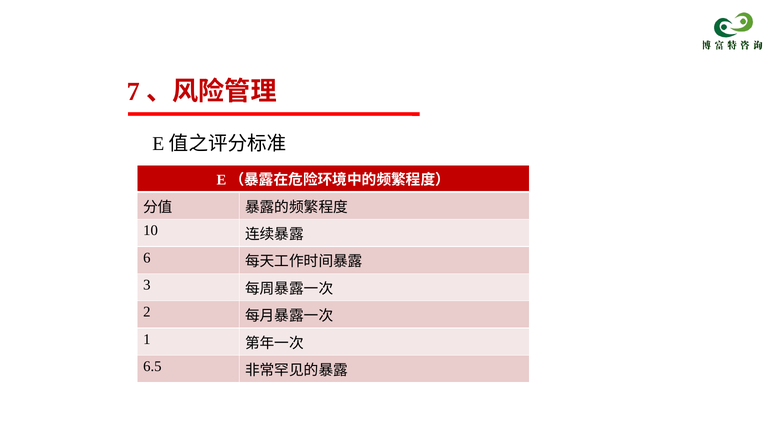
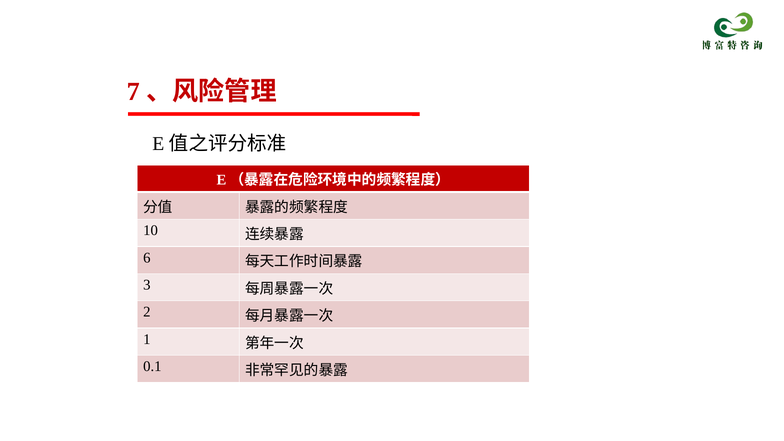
6.5: 6.5 -> 0.1
